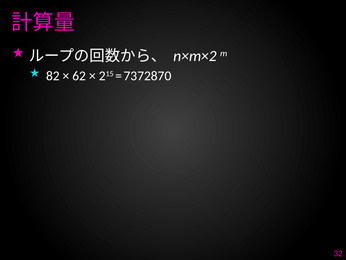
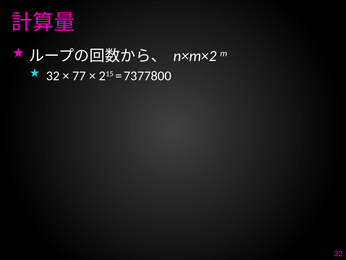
82 at (53, 76): 82 -> 32
62: 62 -> 77
7372870: 7372870 -> 7377800
